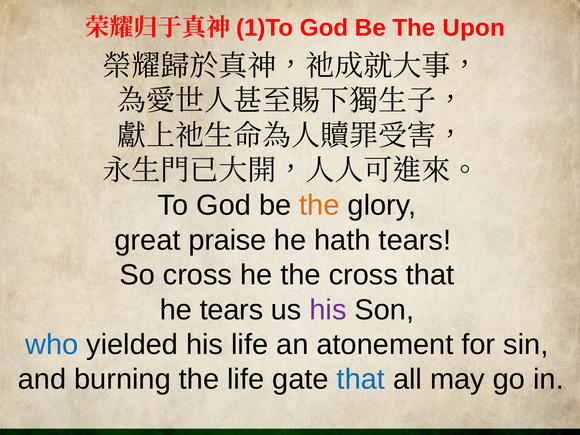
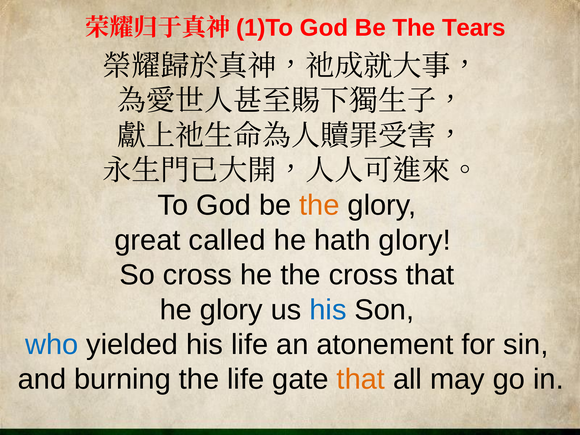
Upon: Upon -> Tears
praise: praise -> called
hath tears: tears -> glory
he tears: tears -> glory
his at (328, 310) colour: purple -> blue
that at (361, 379) colour: blue -> orange
